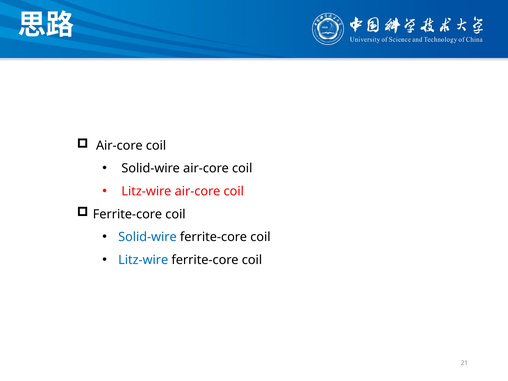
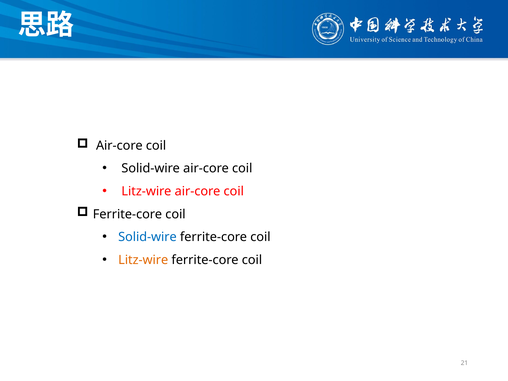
Litz-wire at (143, 260) colour: blue -> orange
